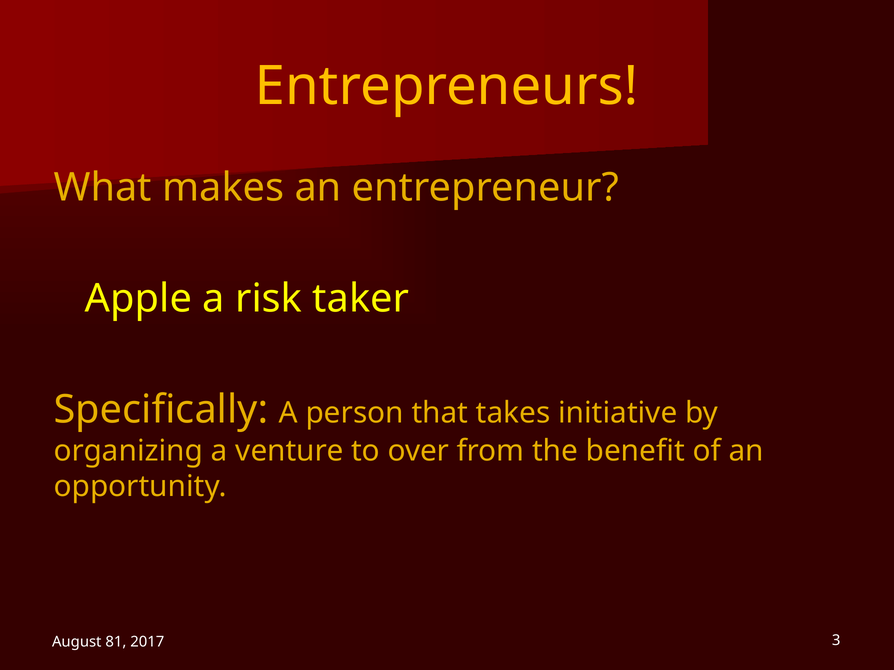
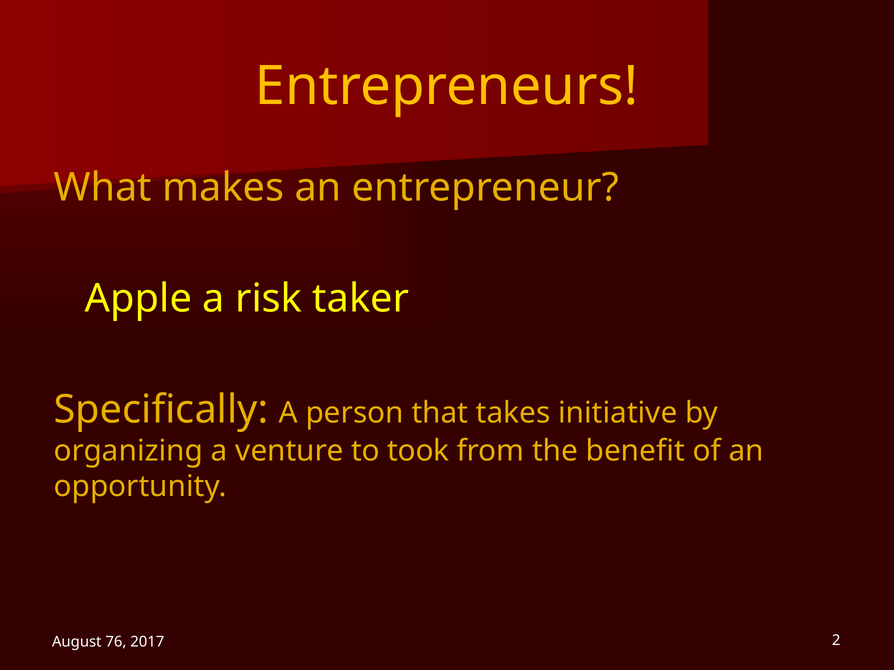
over: over -> took
81: 81 -> 76
3: 3 -> 2
